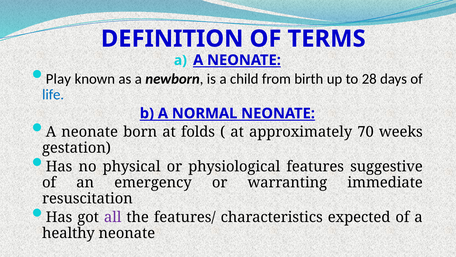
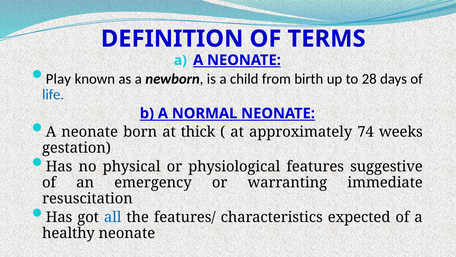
folds: folds -> thick
70: 70 -> 74
all colour: purple -> blue
